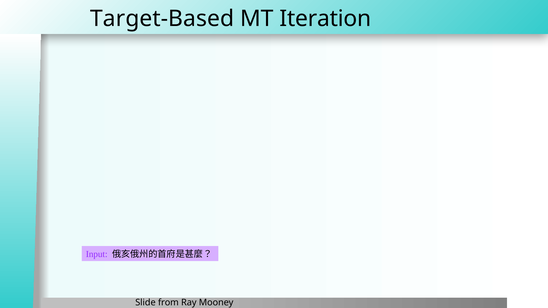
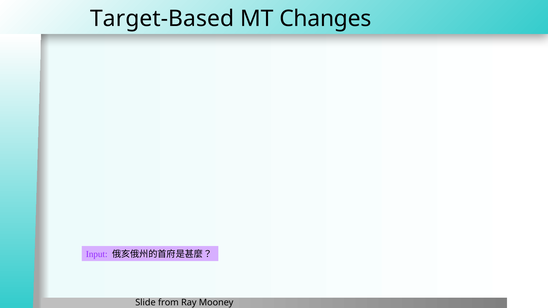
Iteration: Iteration -> Changes
